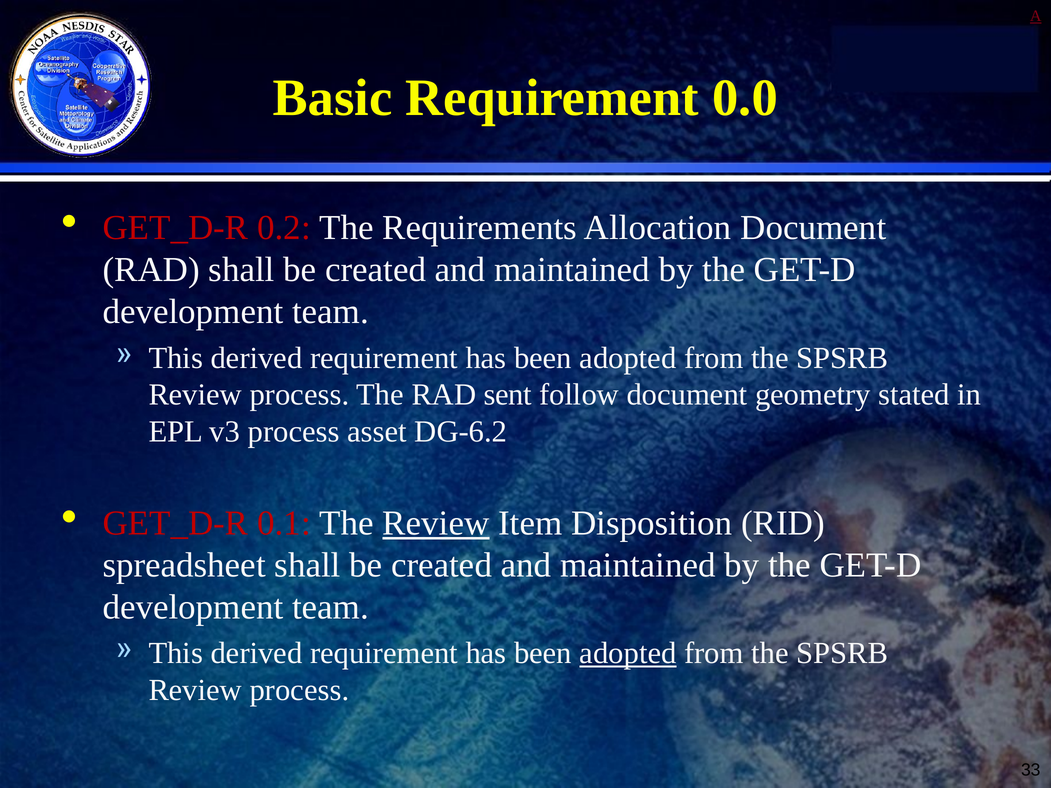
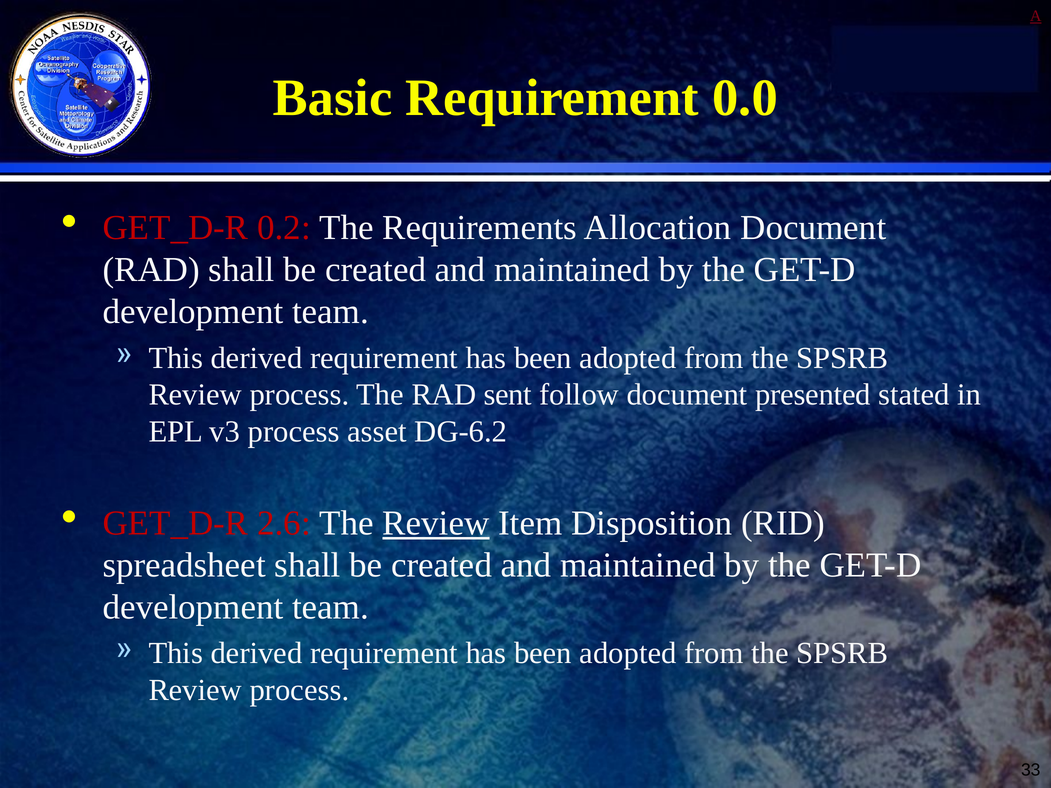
geometry: geometry -> presented
0.1: 0.1 -> 2.6
adopted at (628, 654) underline: present -> none
